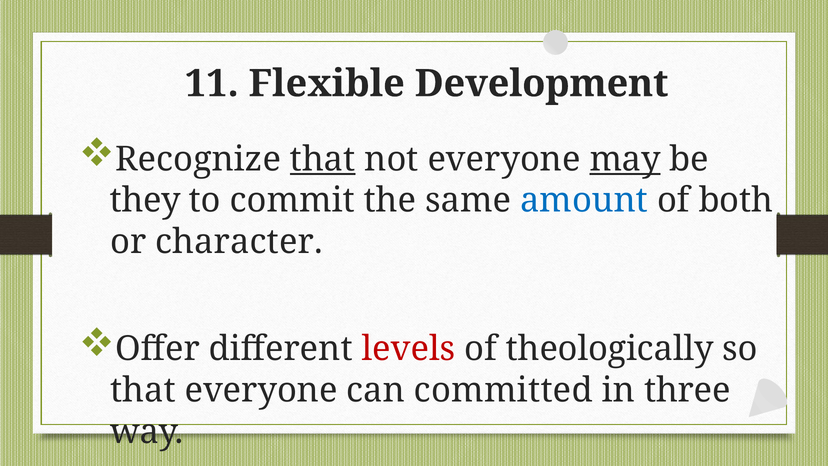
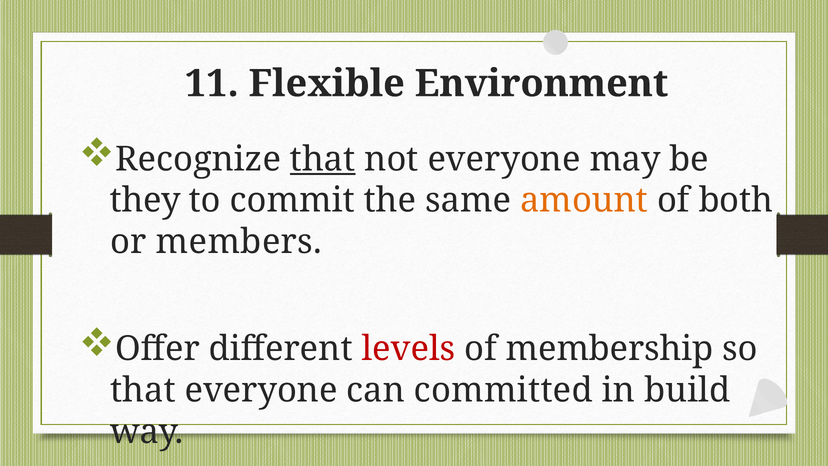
Development: Development -> Environment
may underline: present -> none
amount colour: blue -> orange
character: character -> members
theologically: theologically -> membership
three: three -> build
